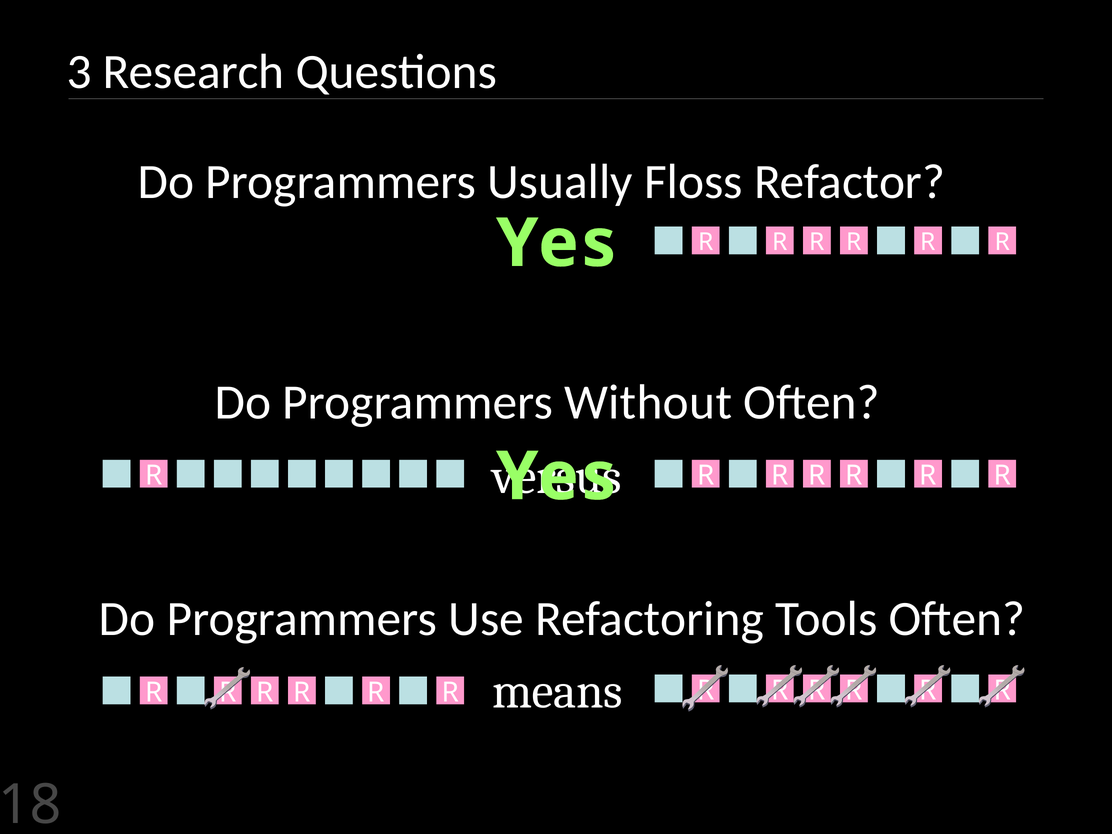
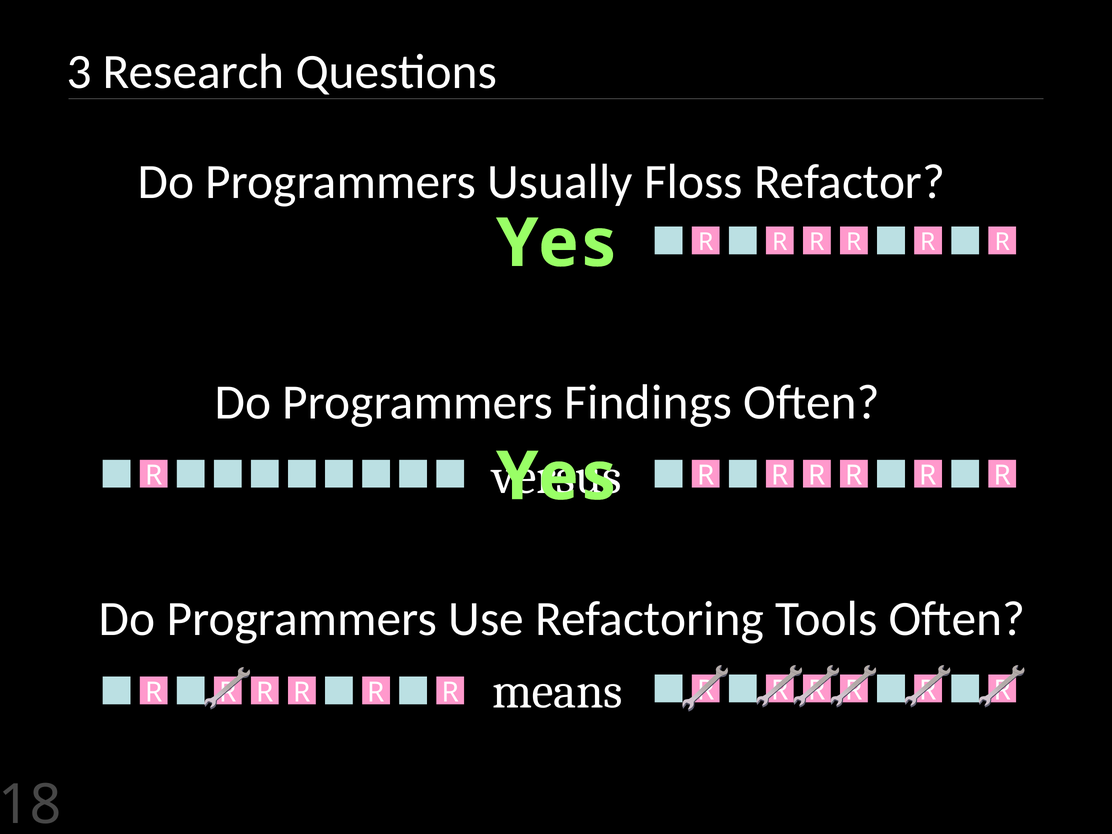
Without: Without -> Findings
